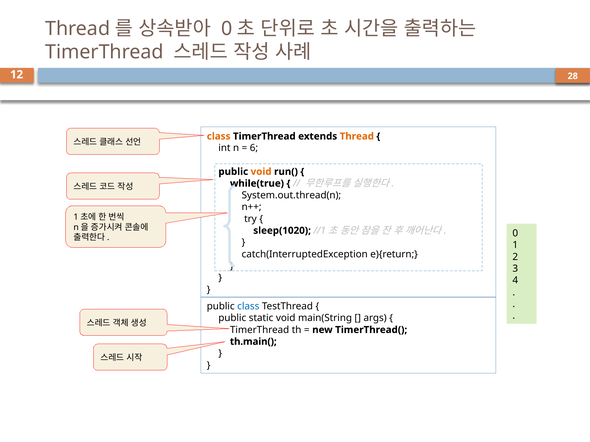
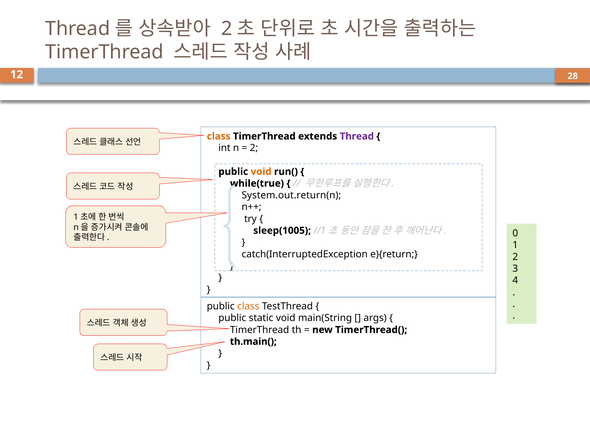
0 at (227, 29): 0 -> 2
Thread at (357, 136) colour: orange -> purple
6 at (254, 148): 6 -> 2
System.out.thread(n: System.out.thread(n -> System.out.return(n
sleep(1020: sleep(1020 -> sleep(1005
class at (248, 307) colour: blue -> orange
